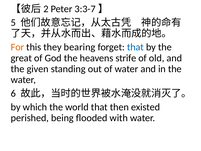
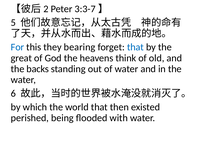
For colour: orange -> blue
strife: strife -> think
given: given -> backs
